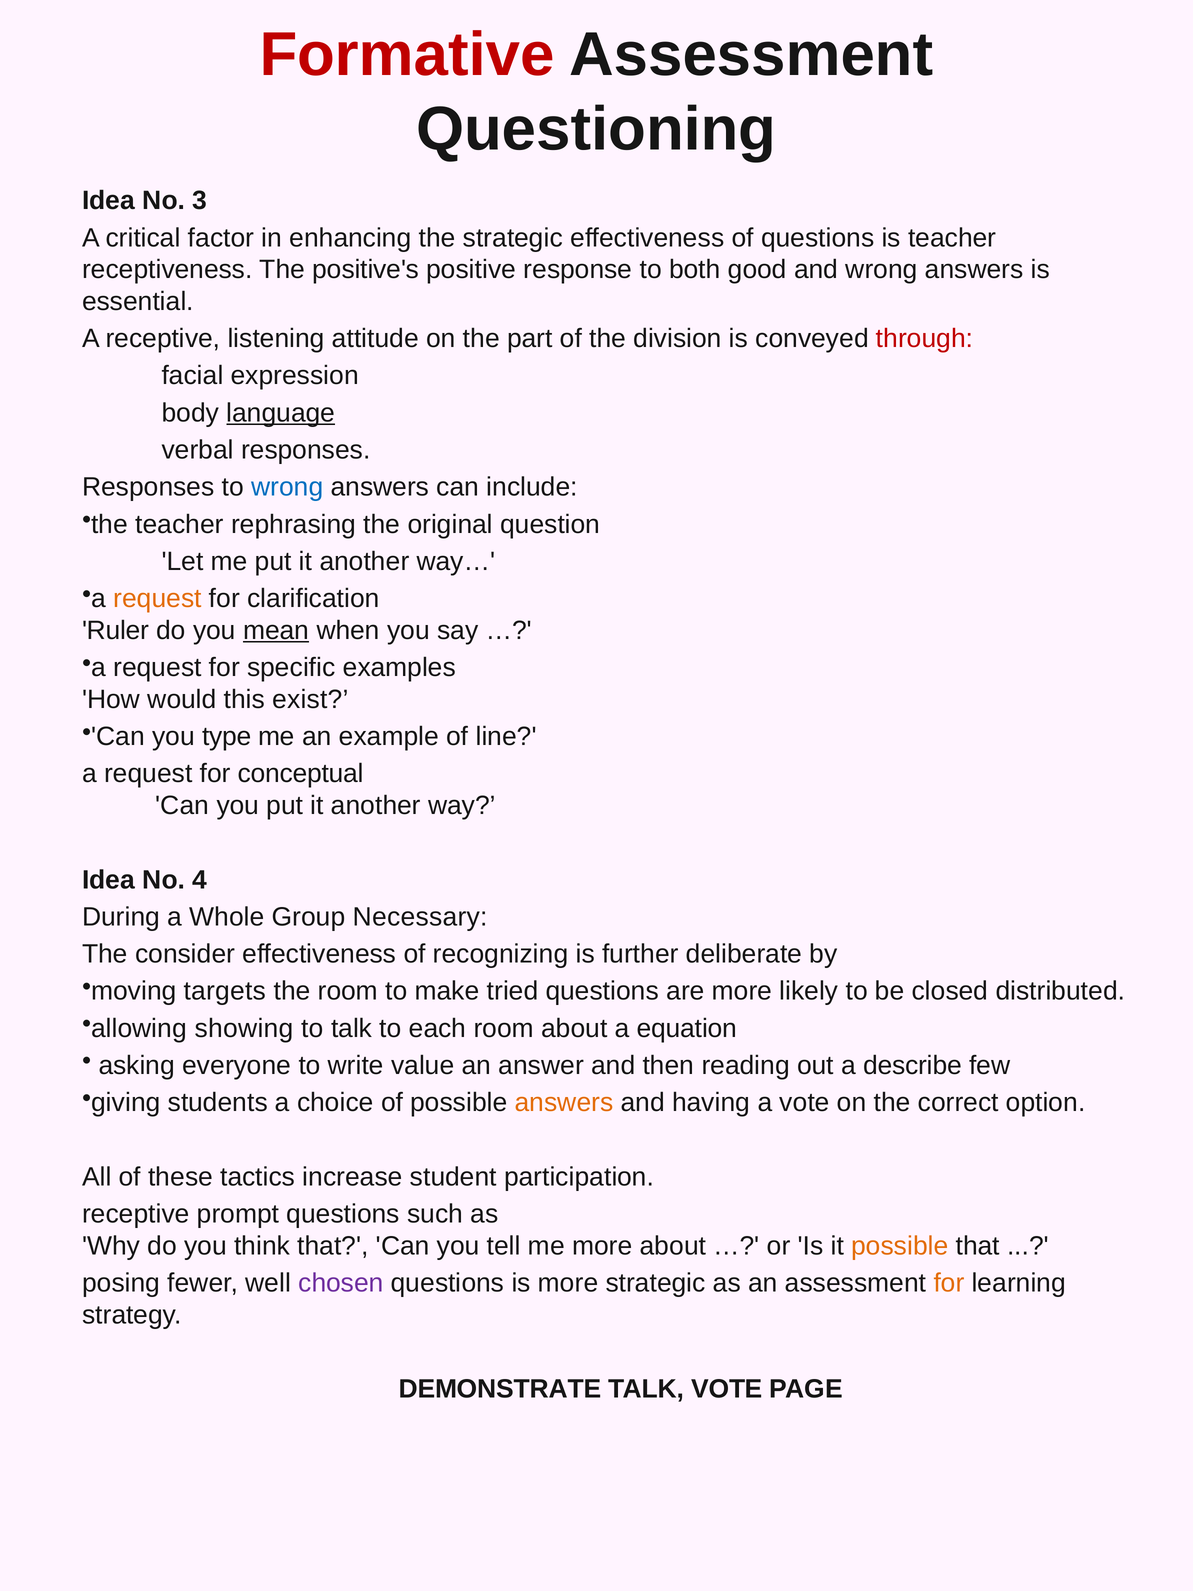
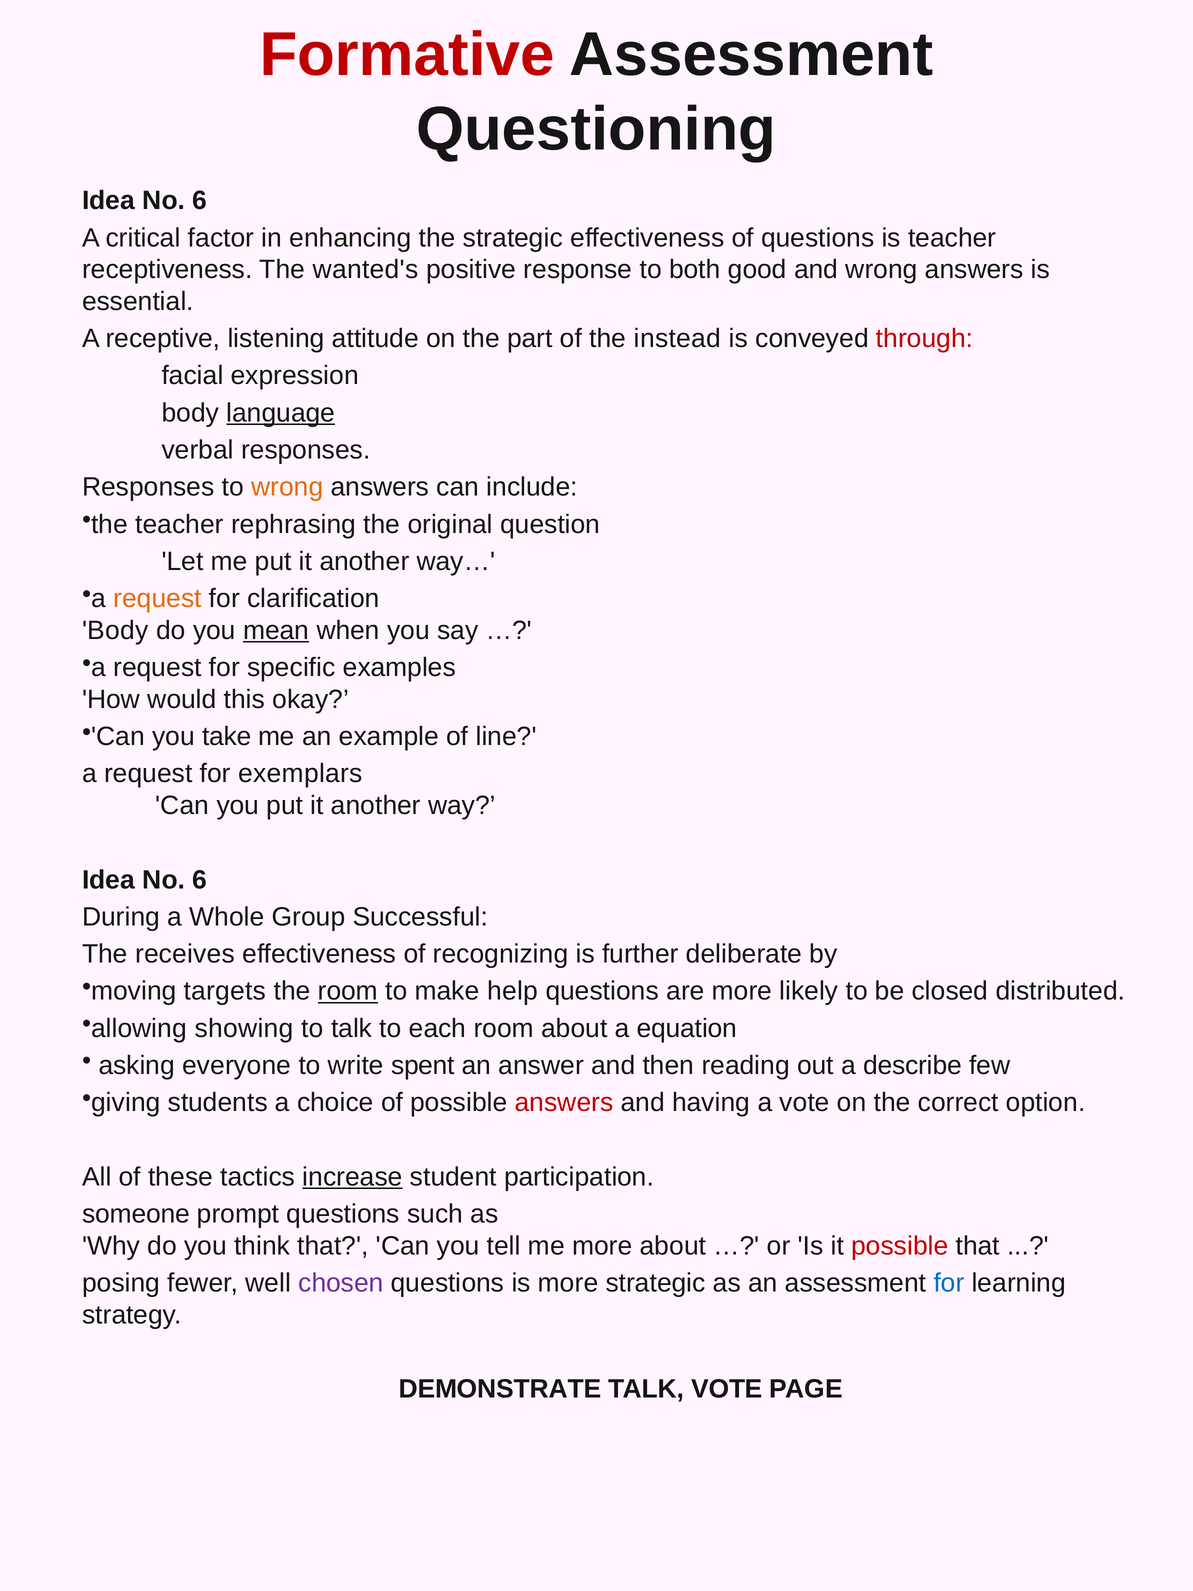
3 at (200, 201): 3 -> 6
positive's: positive's -> wanted's
division: division -> instead
wrong at (287, 487) colour: blue -> orange
Ruler at (116, 630): Ruler -> Body
exist: exist -> okay
type: type -> take
conceptual: conceptual -> exemplars
4 at (200, 880): 4 -> 6
Necessary: Necessary -> Successful
consider: consider -> receives
room at (348, 991) underline: none -> present
tried: tried -> help
value: value -> spent
answers at (564, 1102) colour: orange -> red
increase underline: none -> present
receptive at (136, 1214): receptive -> someone
possible at (900, 1246) colour: orange -> red
for at (949, 1283) colour: orange -> blue
